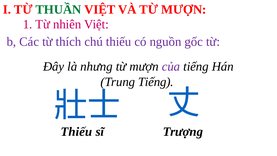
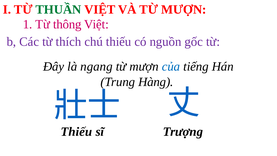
nhiên: nhiên -> thông
nhưng: nhưng -> ngang
của colour: purple -> blue
Trung Tiếng: Tiếng -> Hàng
